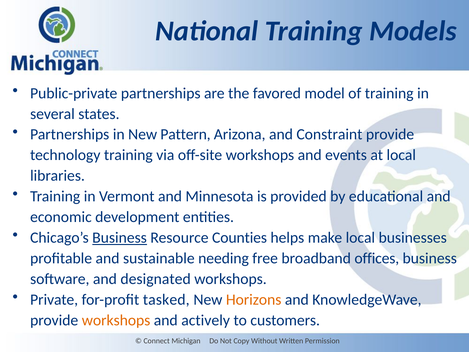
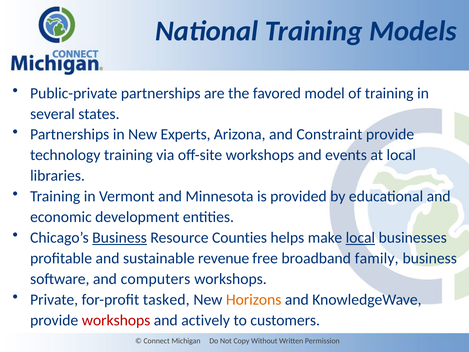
Pattern: Pattern -> Experts
local at (360, 238) underline: none -> present
needing: needing -> revenue
offices: offices -> family
designated: designated -> computers
workshops at (116, 320) colour: orange -> red
